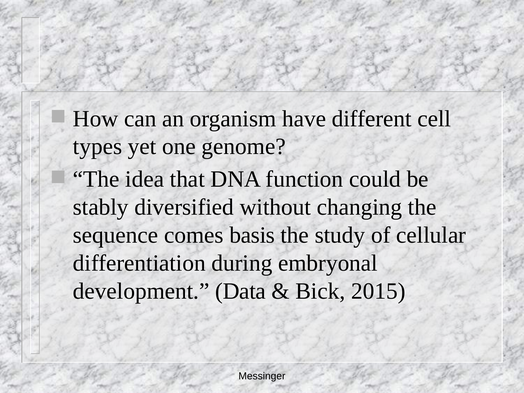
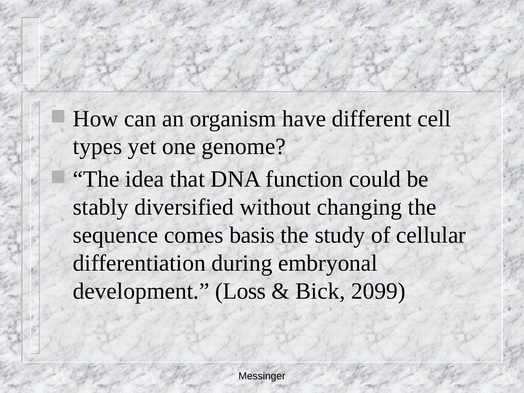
Data: Data -> Loss
2015: 2015 -> 2099
